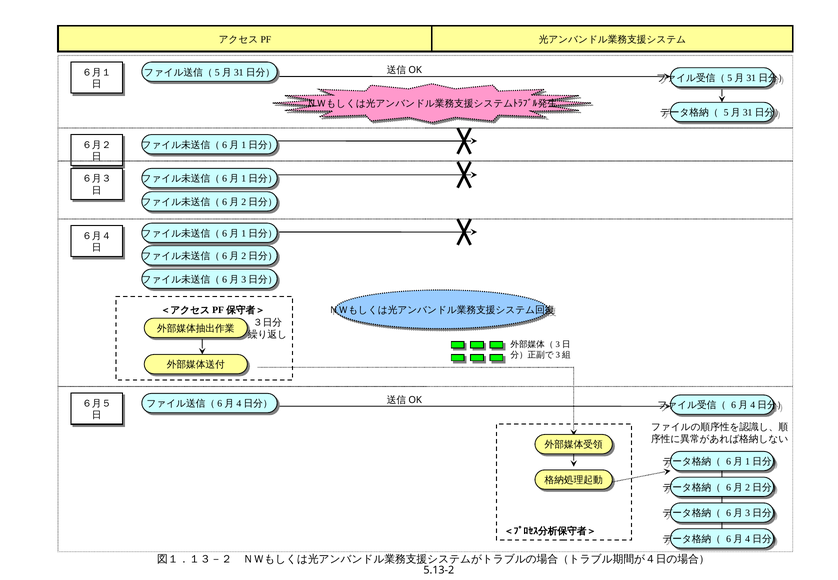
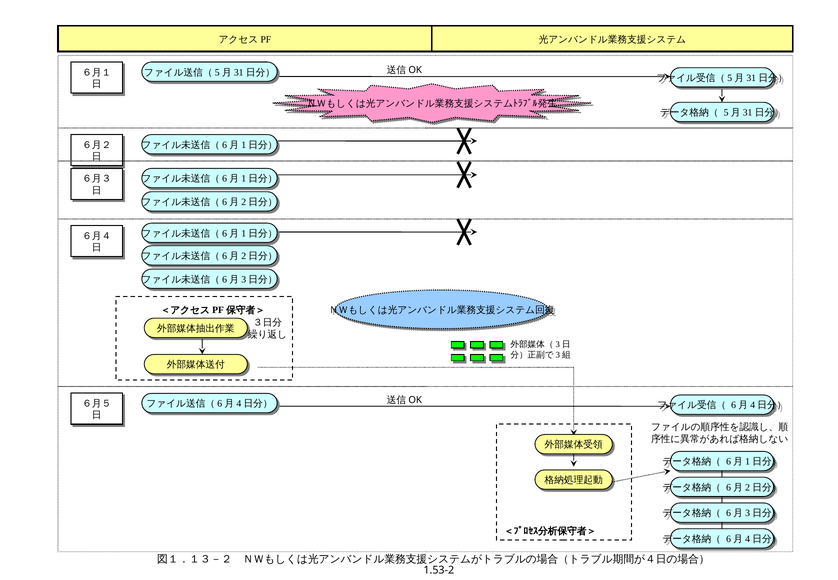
5.13-2: 5.13-2 -> 1.53-2
